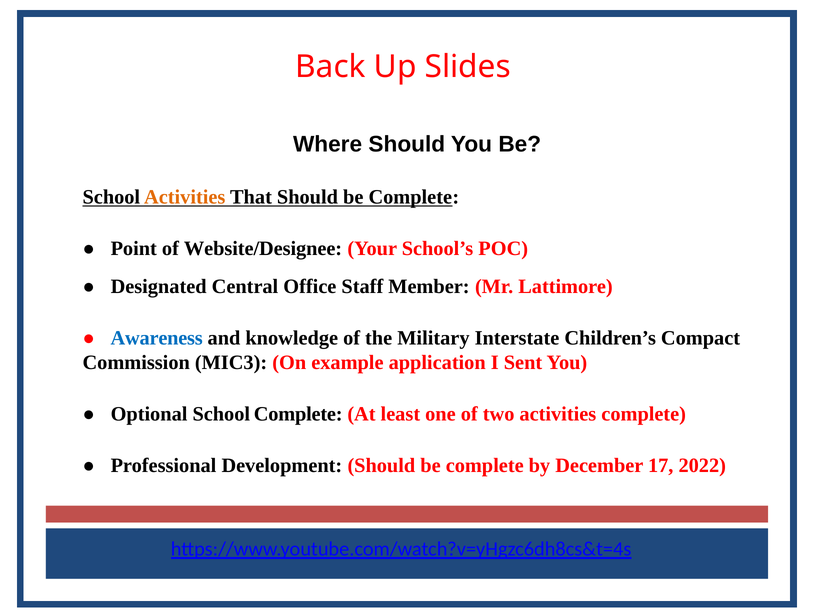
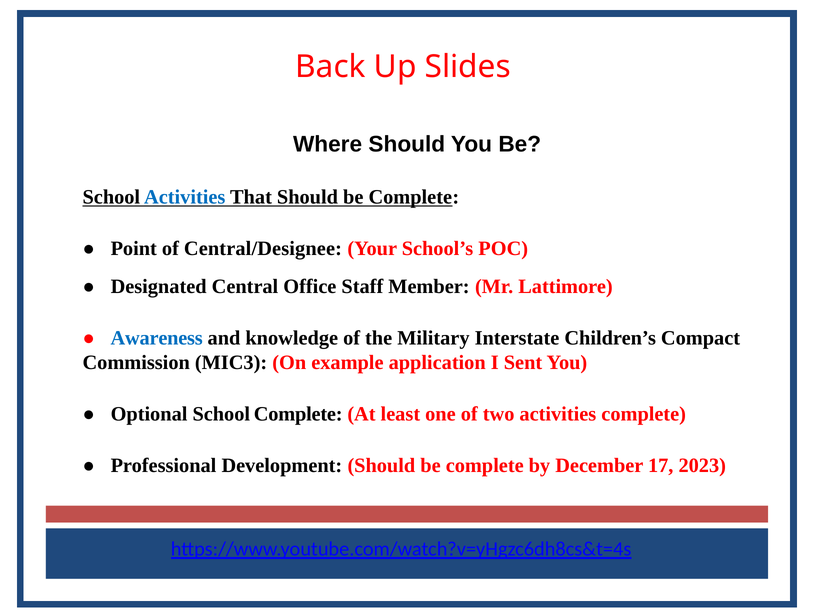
Activities at (185, 197) colour: orange -> blue
Website/Designee: Website/Designee -> Central/Designee
2022: 2022 -> 2023
